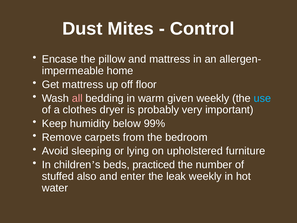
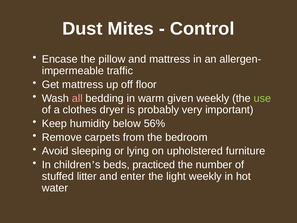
home: home -> traffic
use colour: light blue -> light green
99%: 99% -> 56%
also: also -> litter
leak: leak -> light
